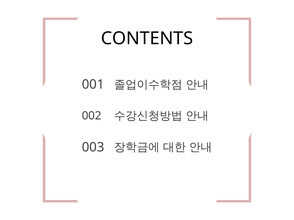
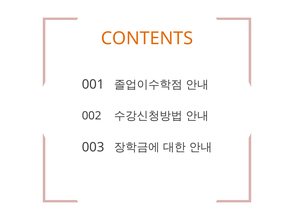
CONTENTS colour: black -> orange
